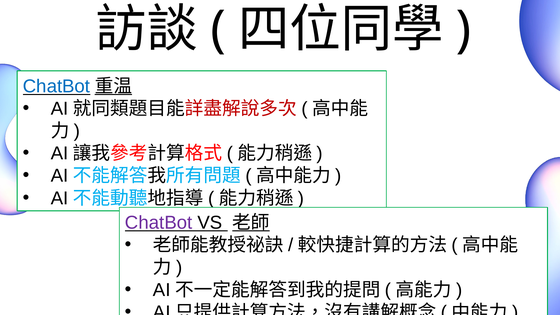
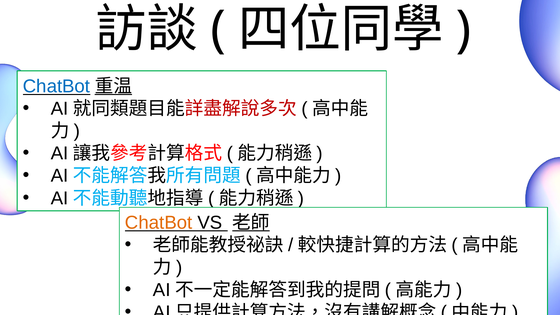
ChatBot at (159, 223) colour: purple -> orange
